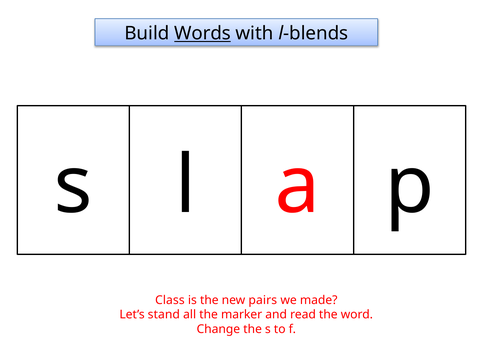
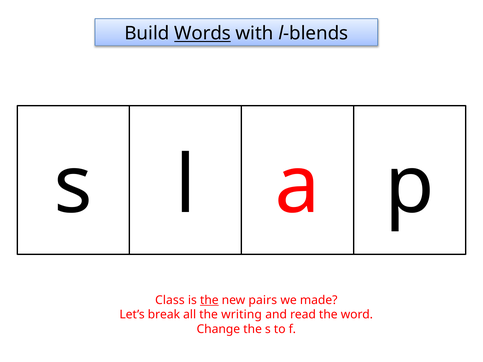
the at (209, 300) underline: none -> present
stand: stand -> break
marker: marker -> writing
